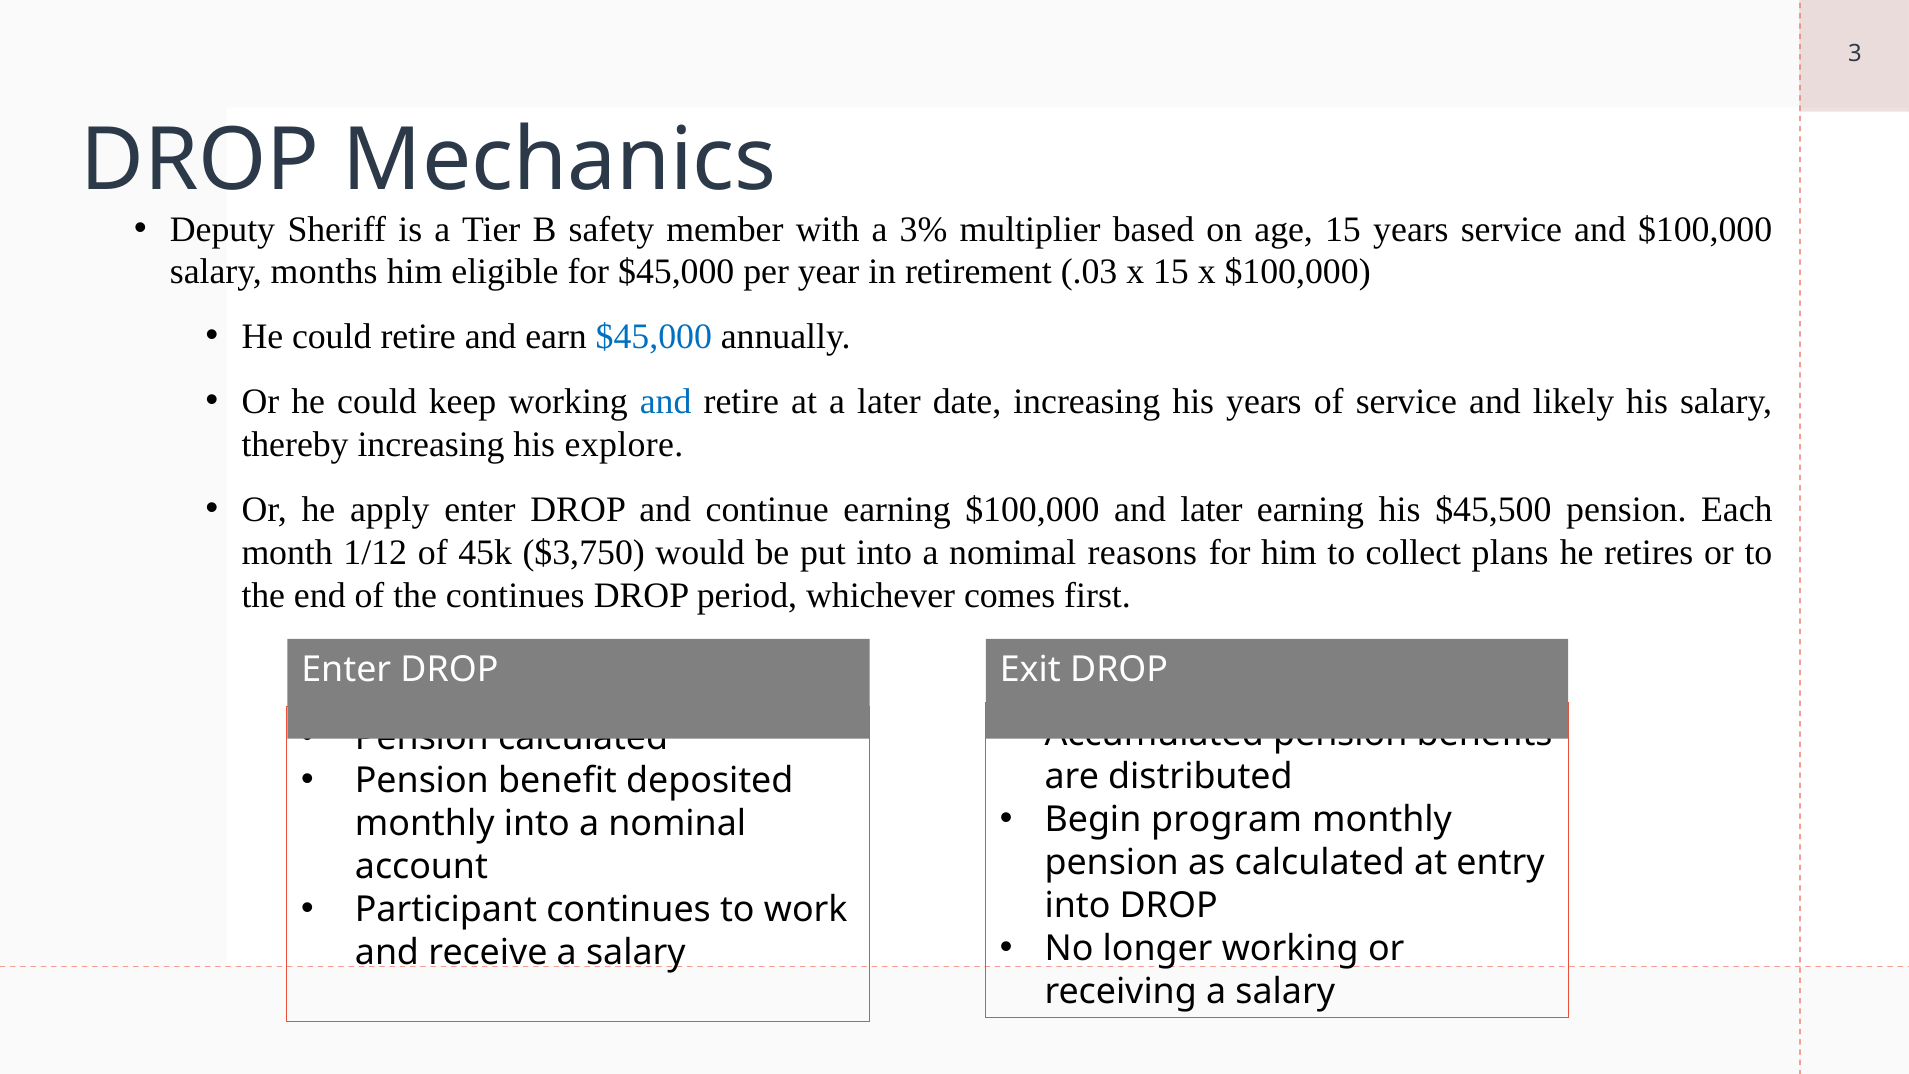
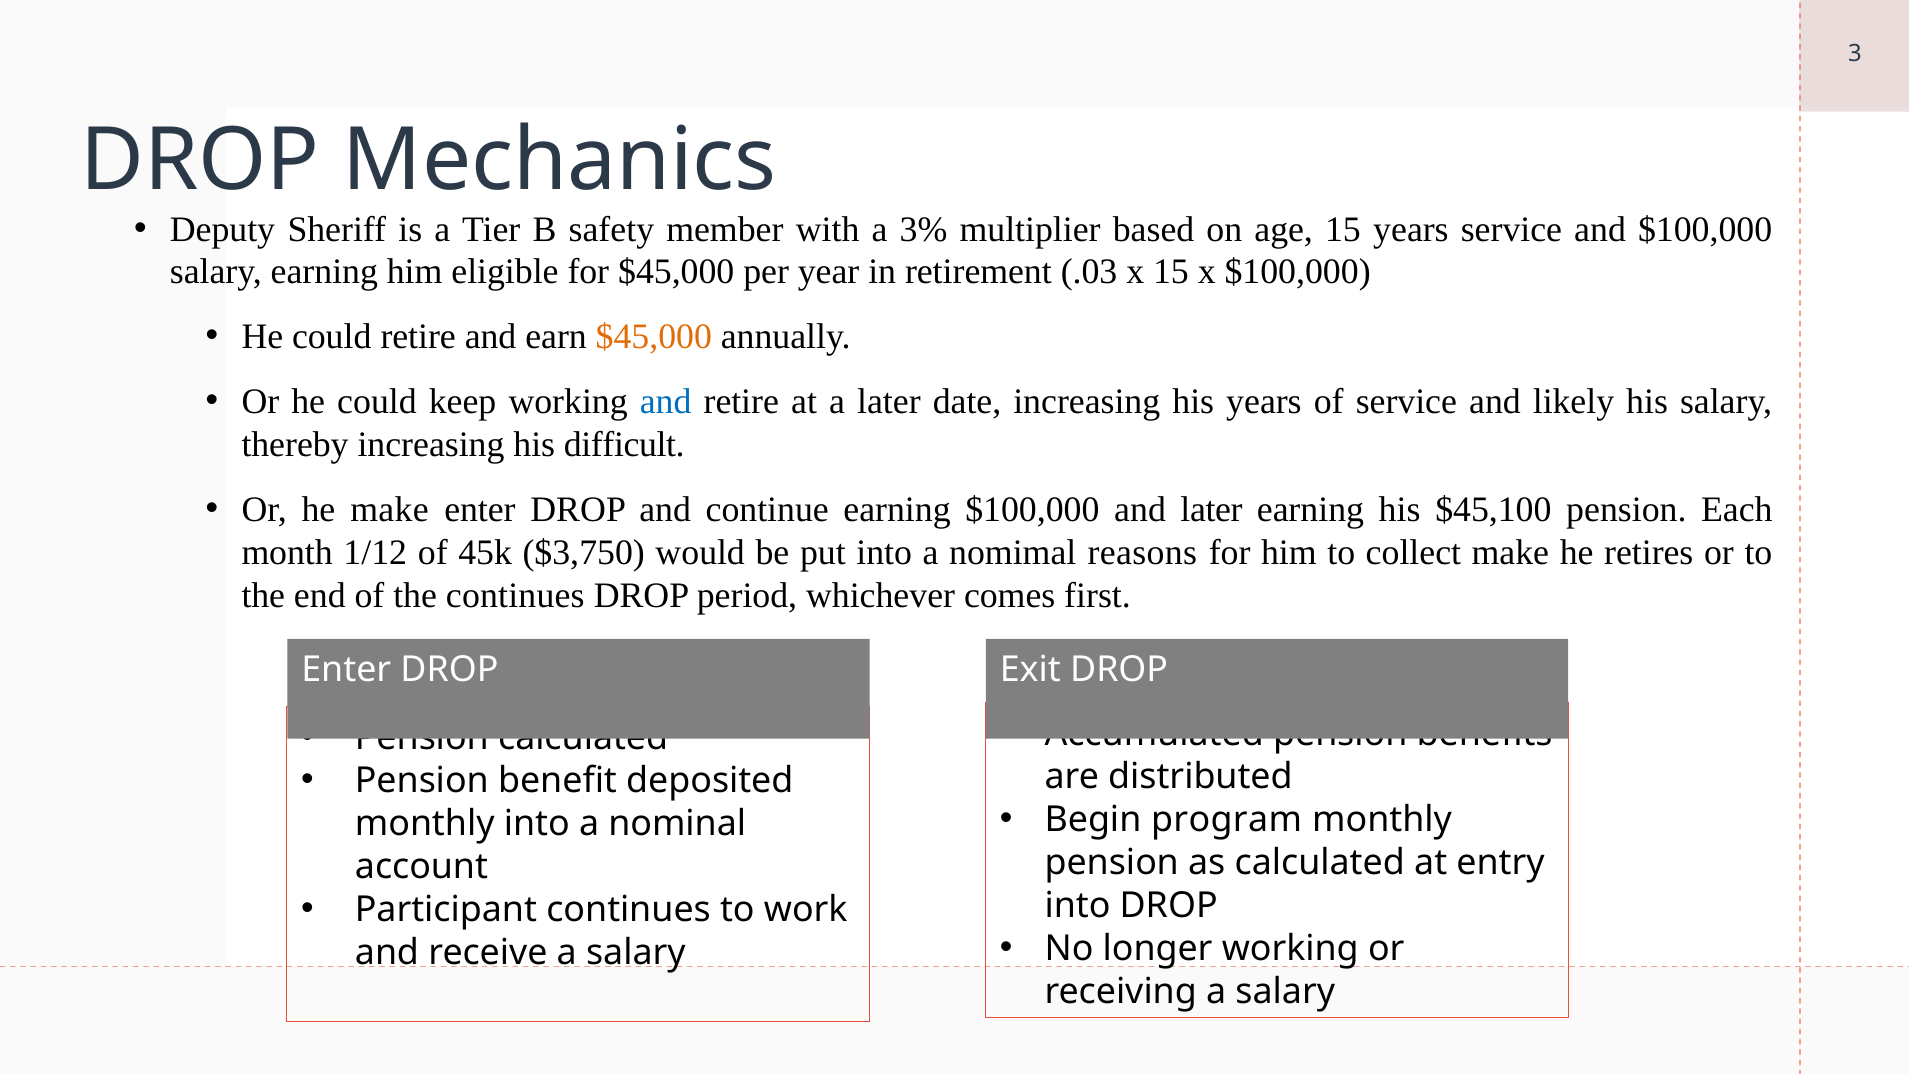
salary months: months -> earning
$45,000 at (654, 337) colour: blue -> orange
explore: explore -> difficult
he apply: apply -> make
$45,500: $45,500 -> $45,100
collect plans: plans -> make
